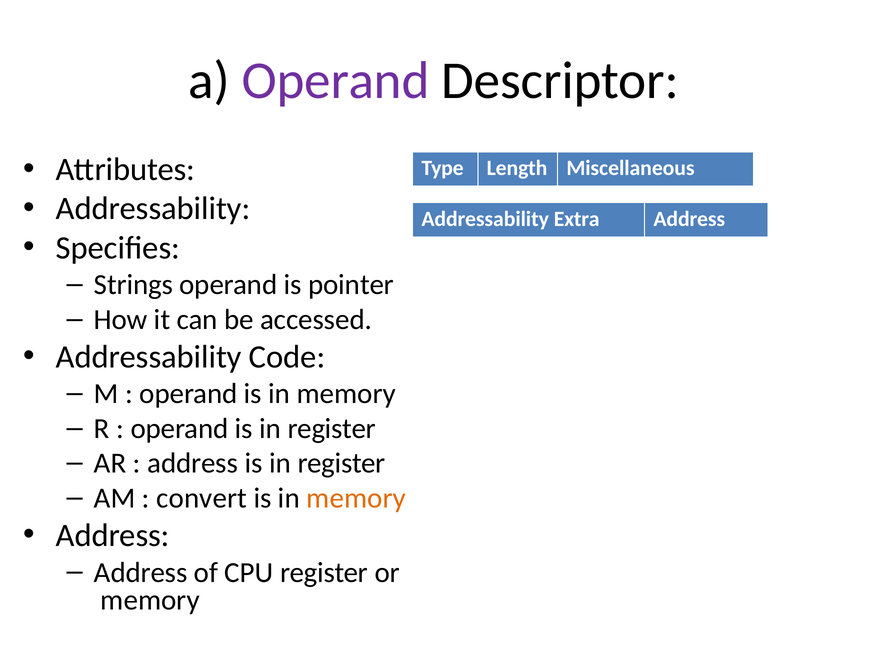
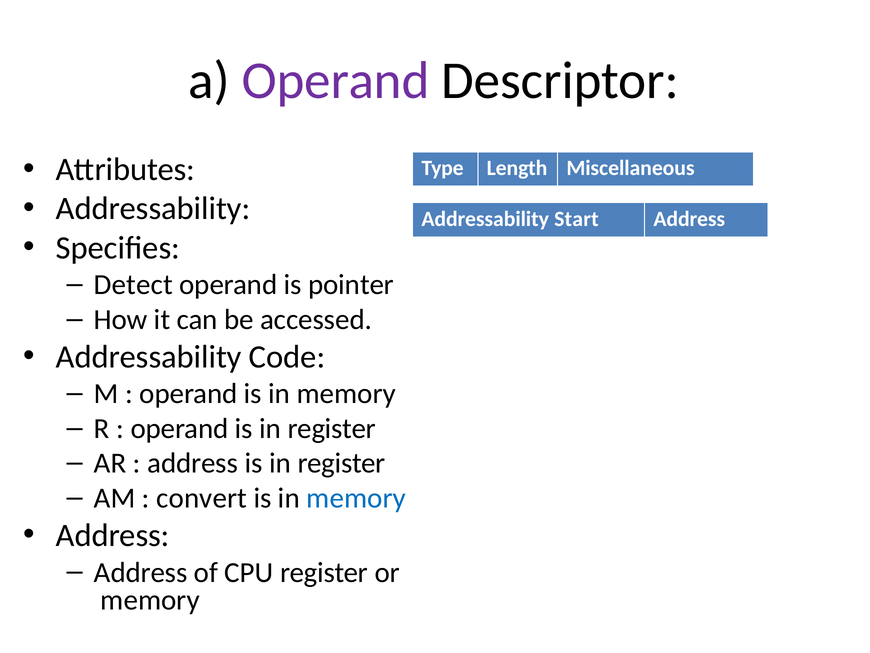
Extra: Extra -> Start
Strings: Strings -> Detect
memory at (356, 498) colour: orange -> blue
